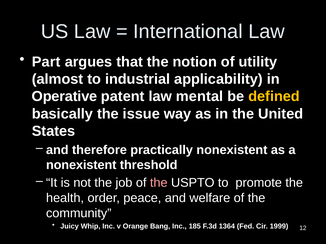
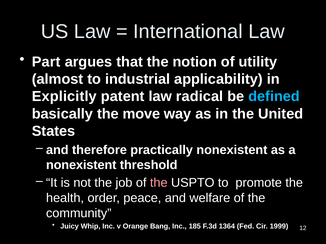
Operative: Operative -> Explicitly
mental: mental -> radical
defined colour: yellow -> light blue
issue: issue -> move
